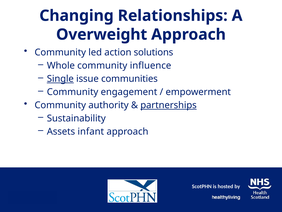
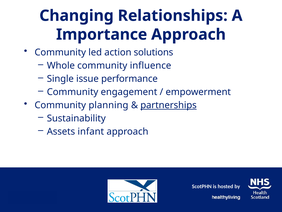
Overweight: Overweight -> Importance
Single underline: present -> none
communities: communities -> performance
authority: authority -> planning
